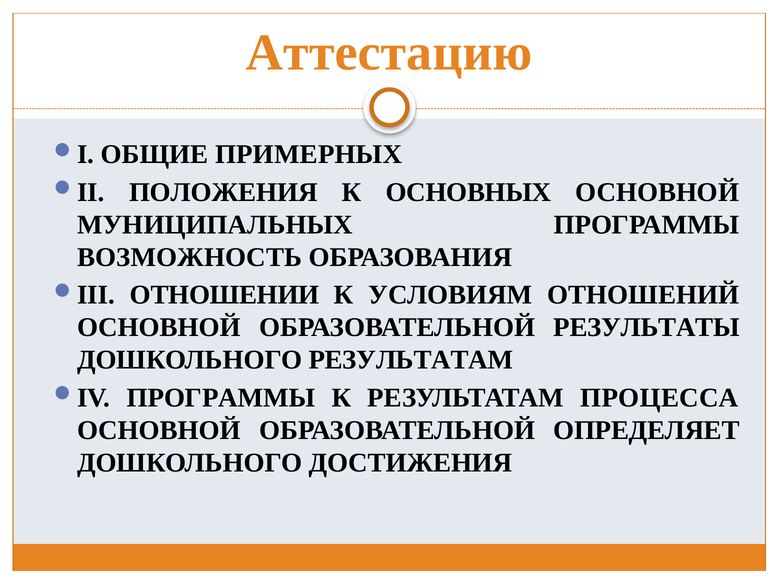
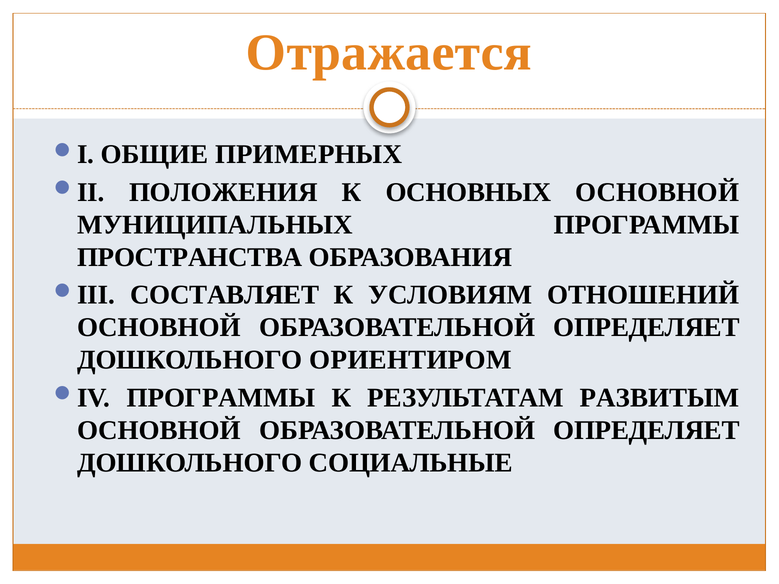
Аттестацию: Аттестацию -> Отражается
ВОЗМОЖНОСТЬ: ВОЗМОЖНОСТЬ -> ПРОСТРАНСТВА
ОТНОШЕНИИ: ОТНОШЕНИИ -> СОСТАВЛЯЕТ
РЕЗУЛЬТАТЫ at (646, 328): РЕЗУЛЬТАТЫ -> ОПРЕДЕЛЯЕТ
ДОШКОЛЬНОГО РЕЗУЛЬТАТАМ: РЕЗУЛЬТАТАМ -> ОРИЕНТИРОМ
ПРОЦЕССА: ПРОЦЕССА -> РАЗВИТЫМ
ДОСТИЖЕНИЯ: ДОСТИЖЕНИЯ -> СОЦИАЛЬНЫЕ
